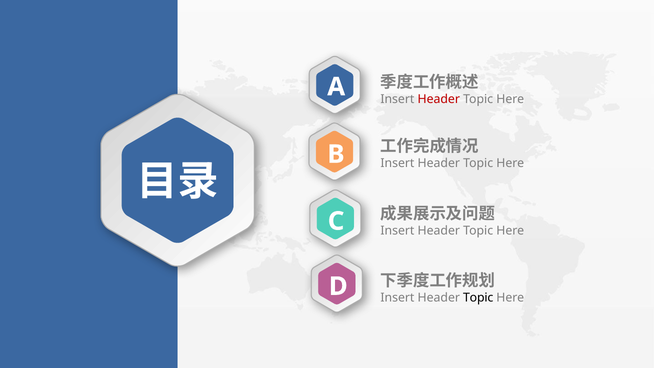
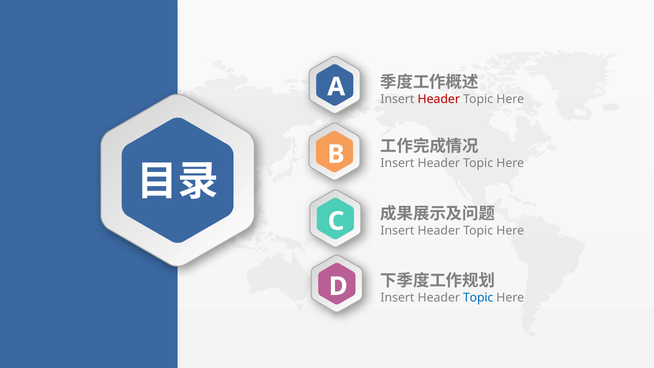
Topic at (478, 298) colour: black -> blue
